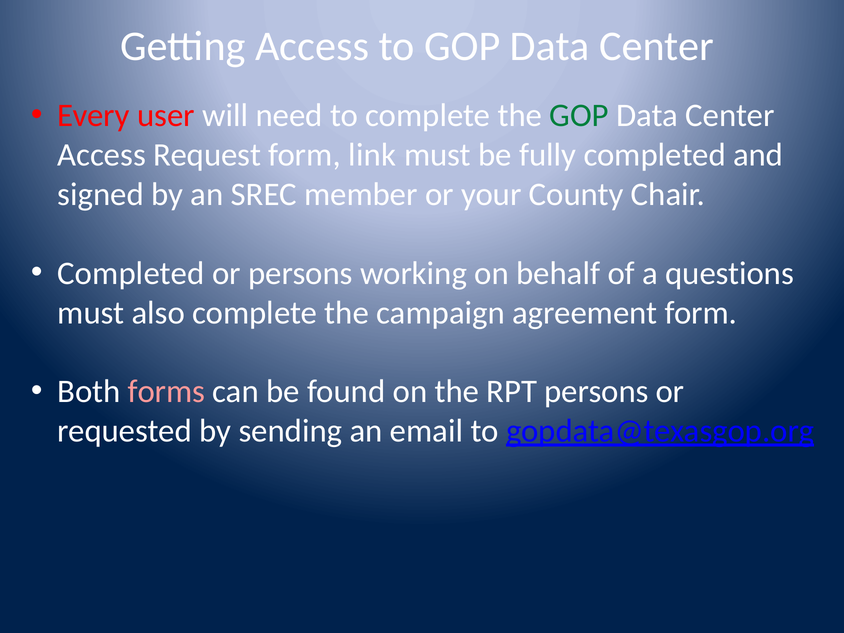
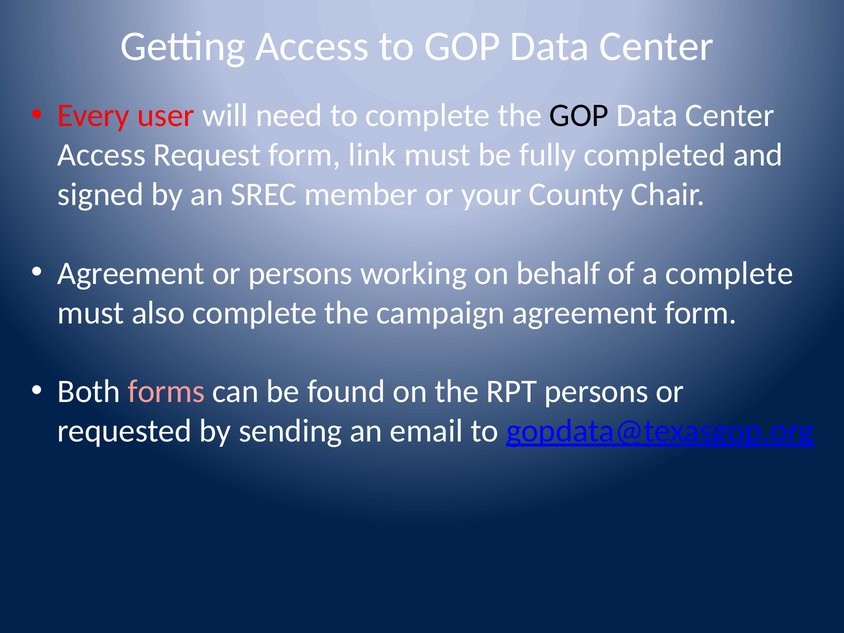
GOP at (579, 116) colour: green -> black
Completed at (131, 273): Completed -> Agreement
a questions: questions -> complete
